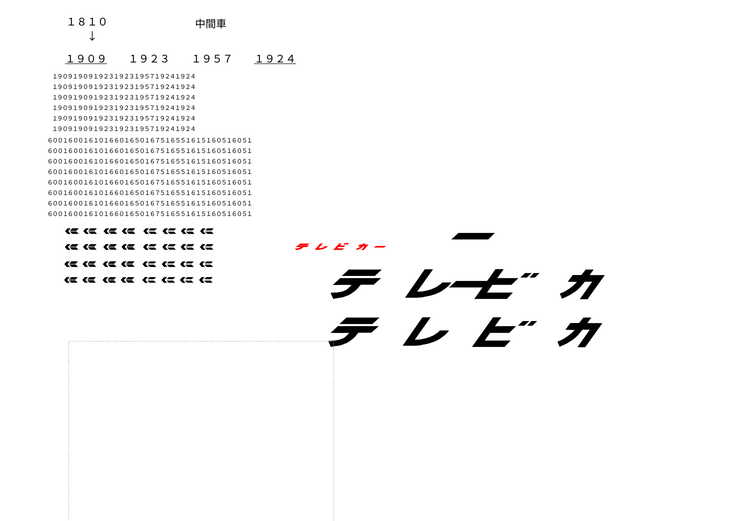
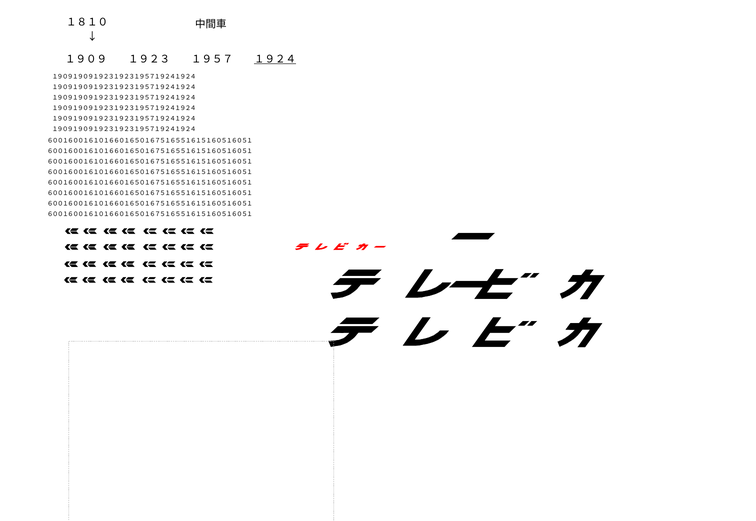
１９０９ underline: present -> none
